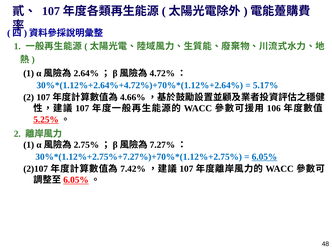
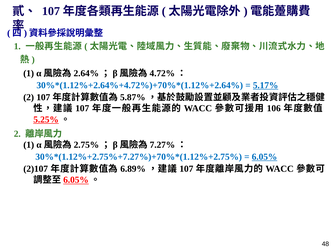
5.17% underline: none -> present
4.66%: 4.66% -> 5.87%
7.42%: 7.42% -> 6.89%
